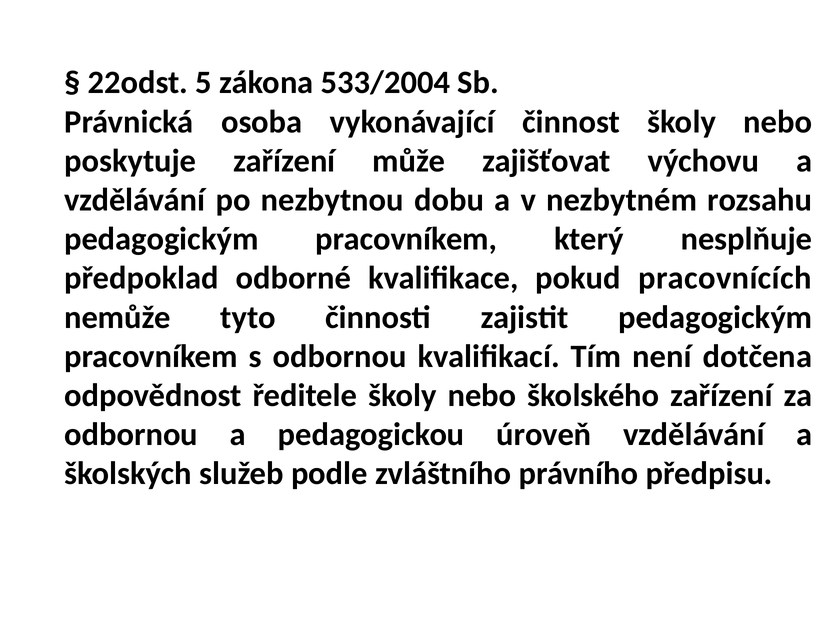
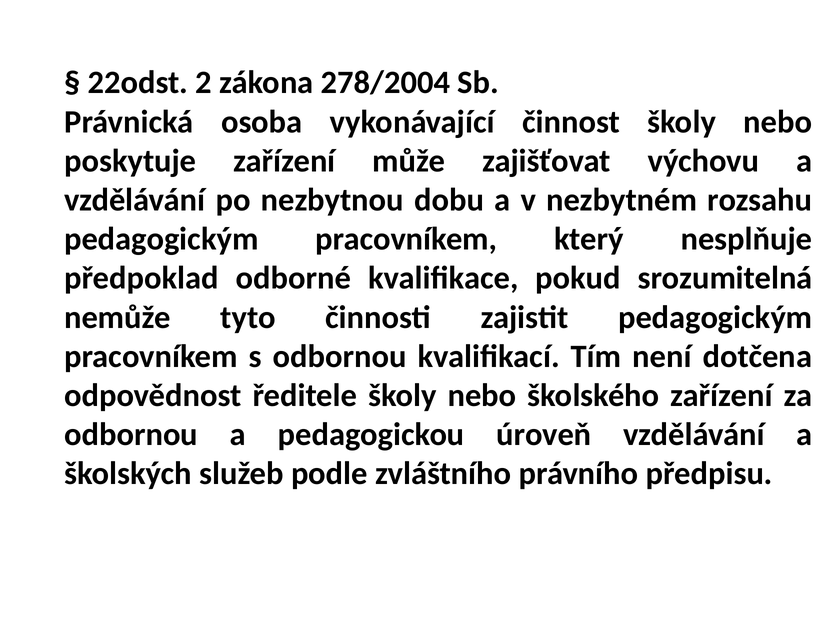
5: 5 -> 2
533/2004: 533/2004 -> 278/2004
pracovnících: pracovnících -> srozumitelná
